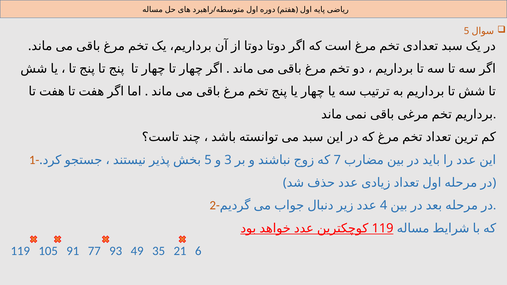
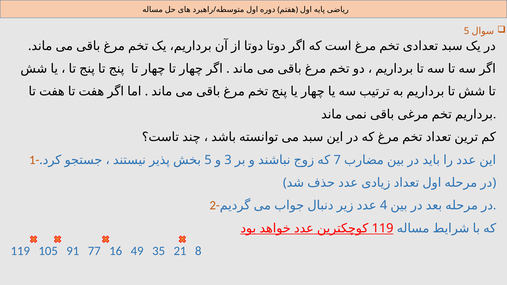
93: 93 -> 16
6: 6 -> 8
